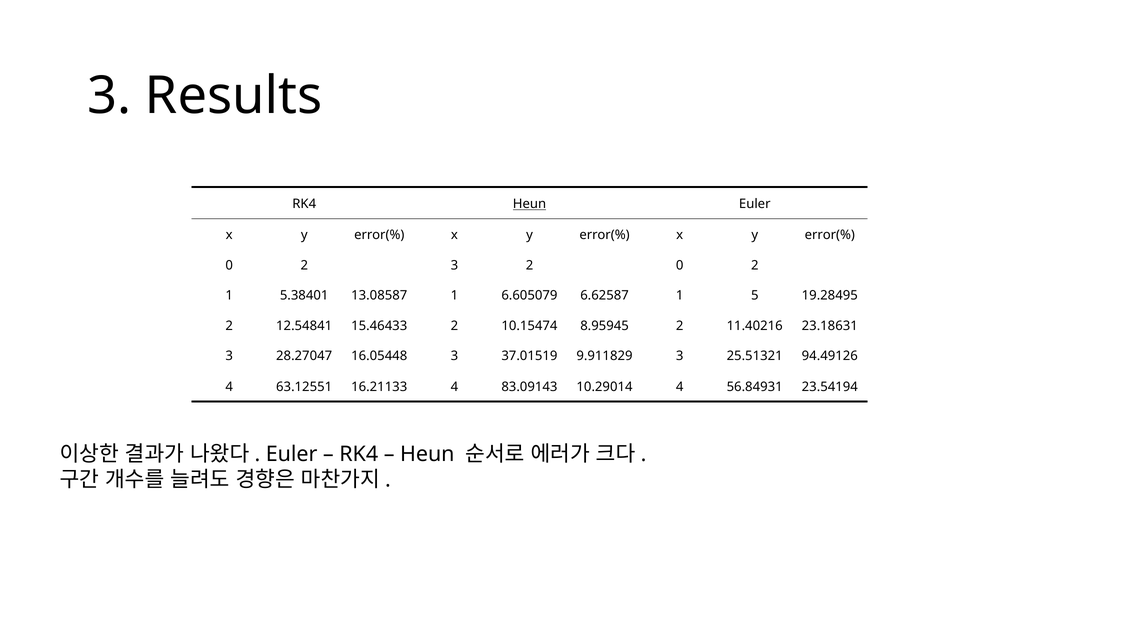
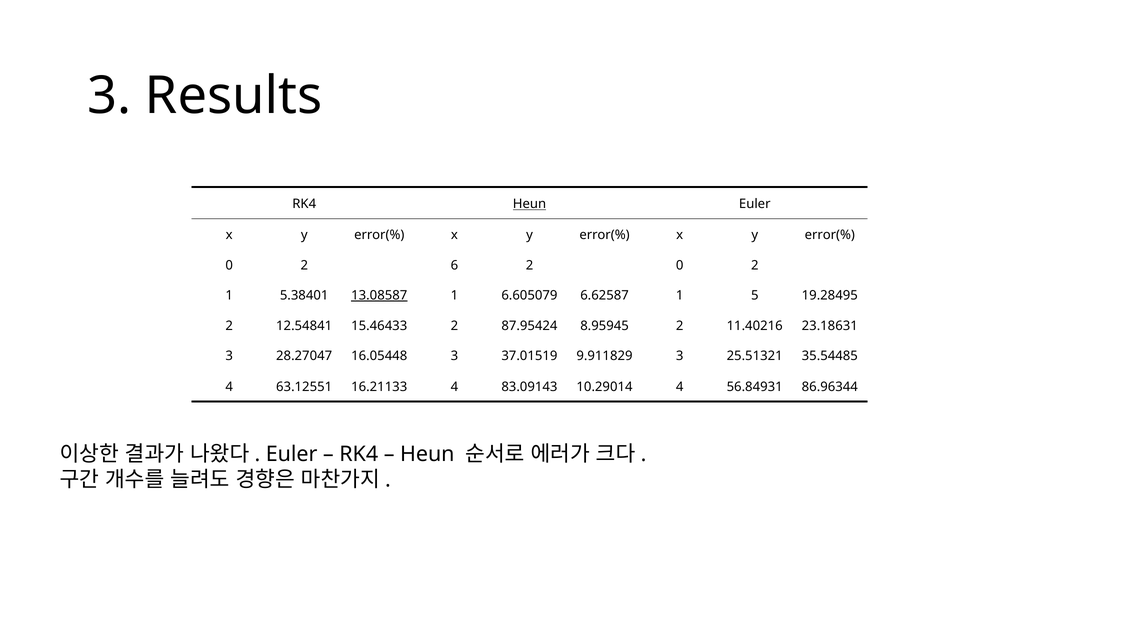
2 3: 3 -> 6
13.08587 underline: none -> present
10.15474: 10.15474 -> 87.95424
94.49126: 94.49126 -> 35.54485
23.54194: 23.54194 -> 86.96344
